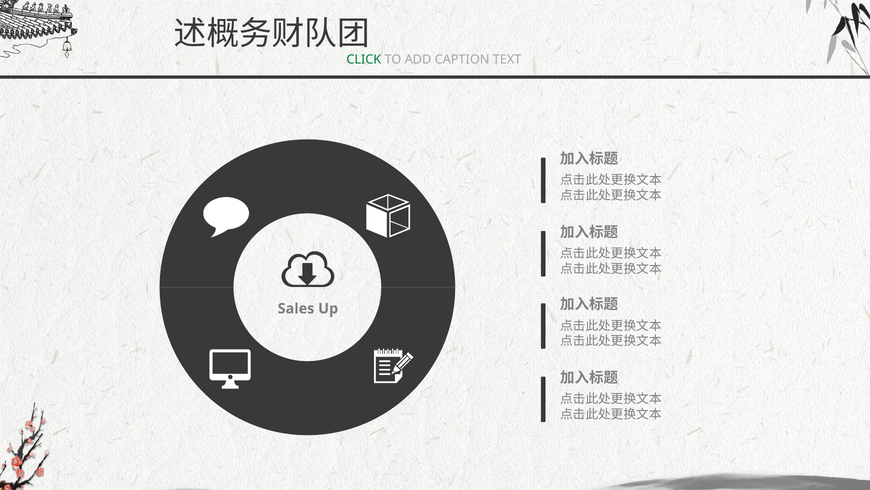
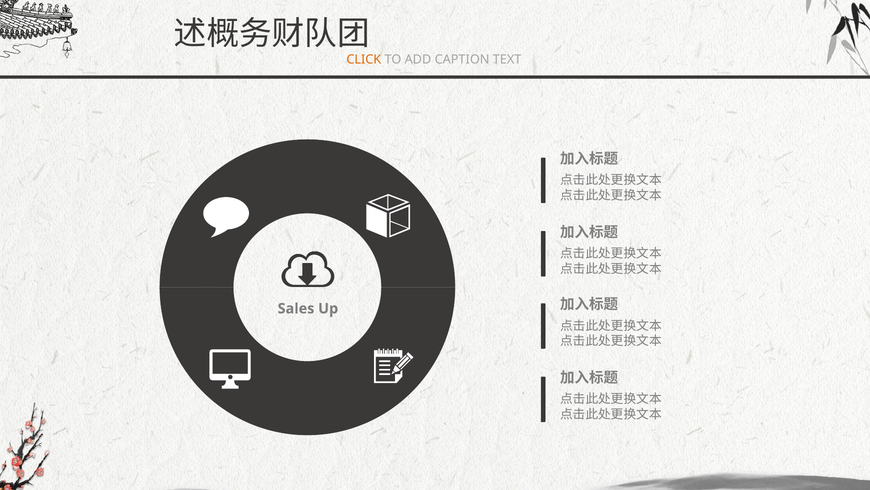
CLICK colour: green -> orange
